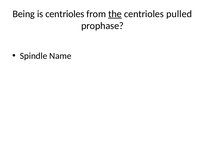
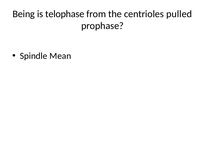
is centrioles: centrioles -> telophase
the underline: present -> none
Name: Name -> Mean
